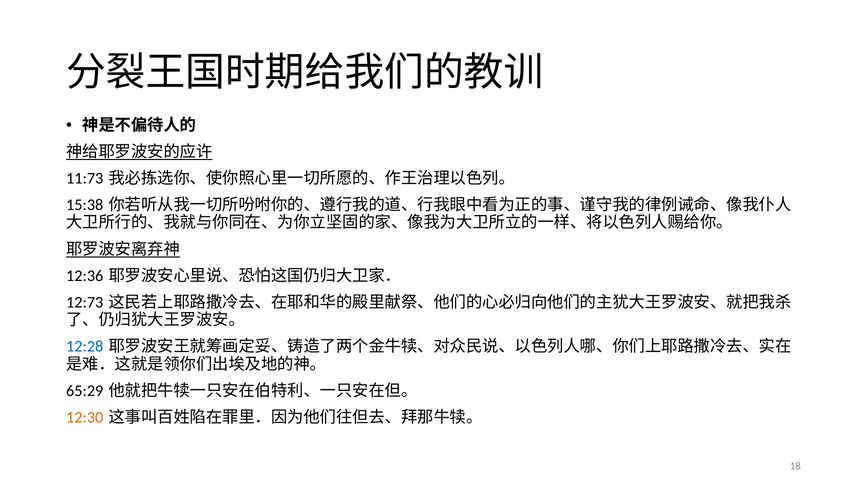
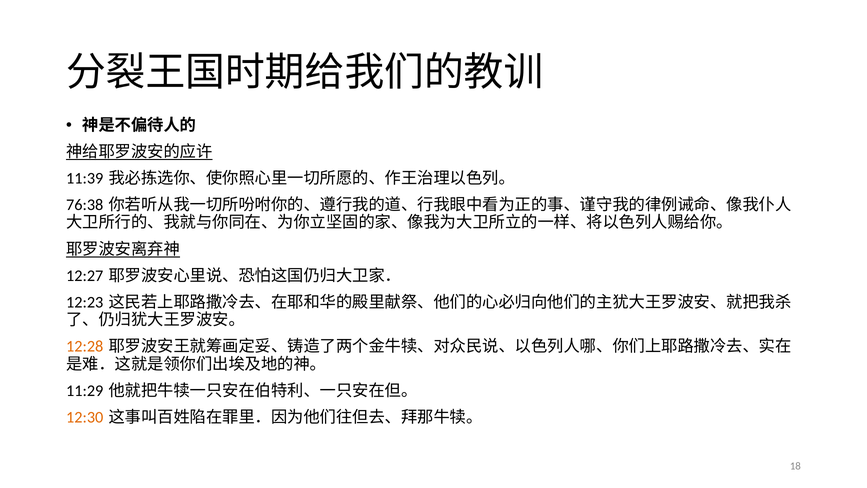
11:73: 11:73 -> 11:39
15:38: 15:38 -> 76:38
12:36: 12:36 -> 12:27
12:73: 12:73 -> 12:23
12:28 colour: blue -> orange
65:29: 65:29 -> 11:29
